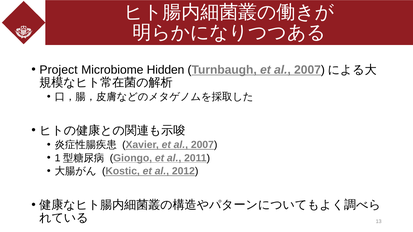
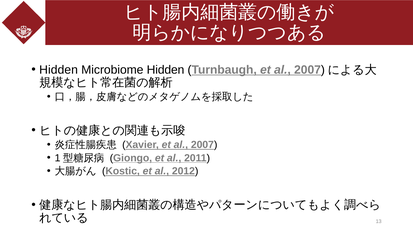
Project at (59, 70): Project -> Hidden
